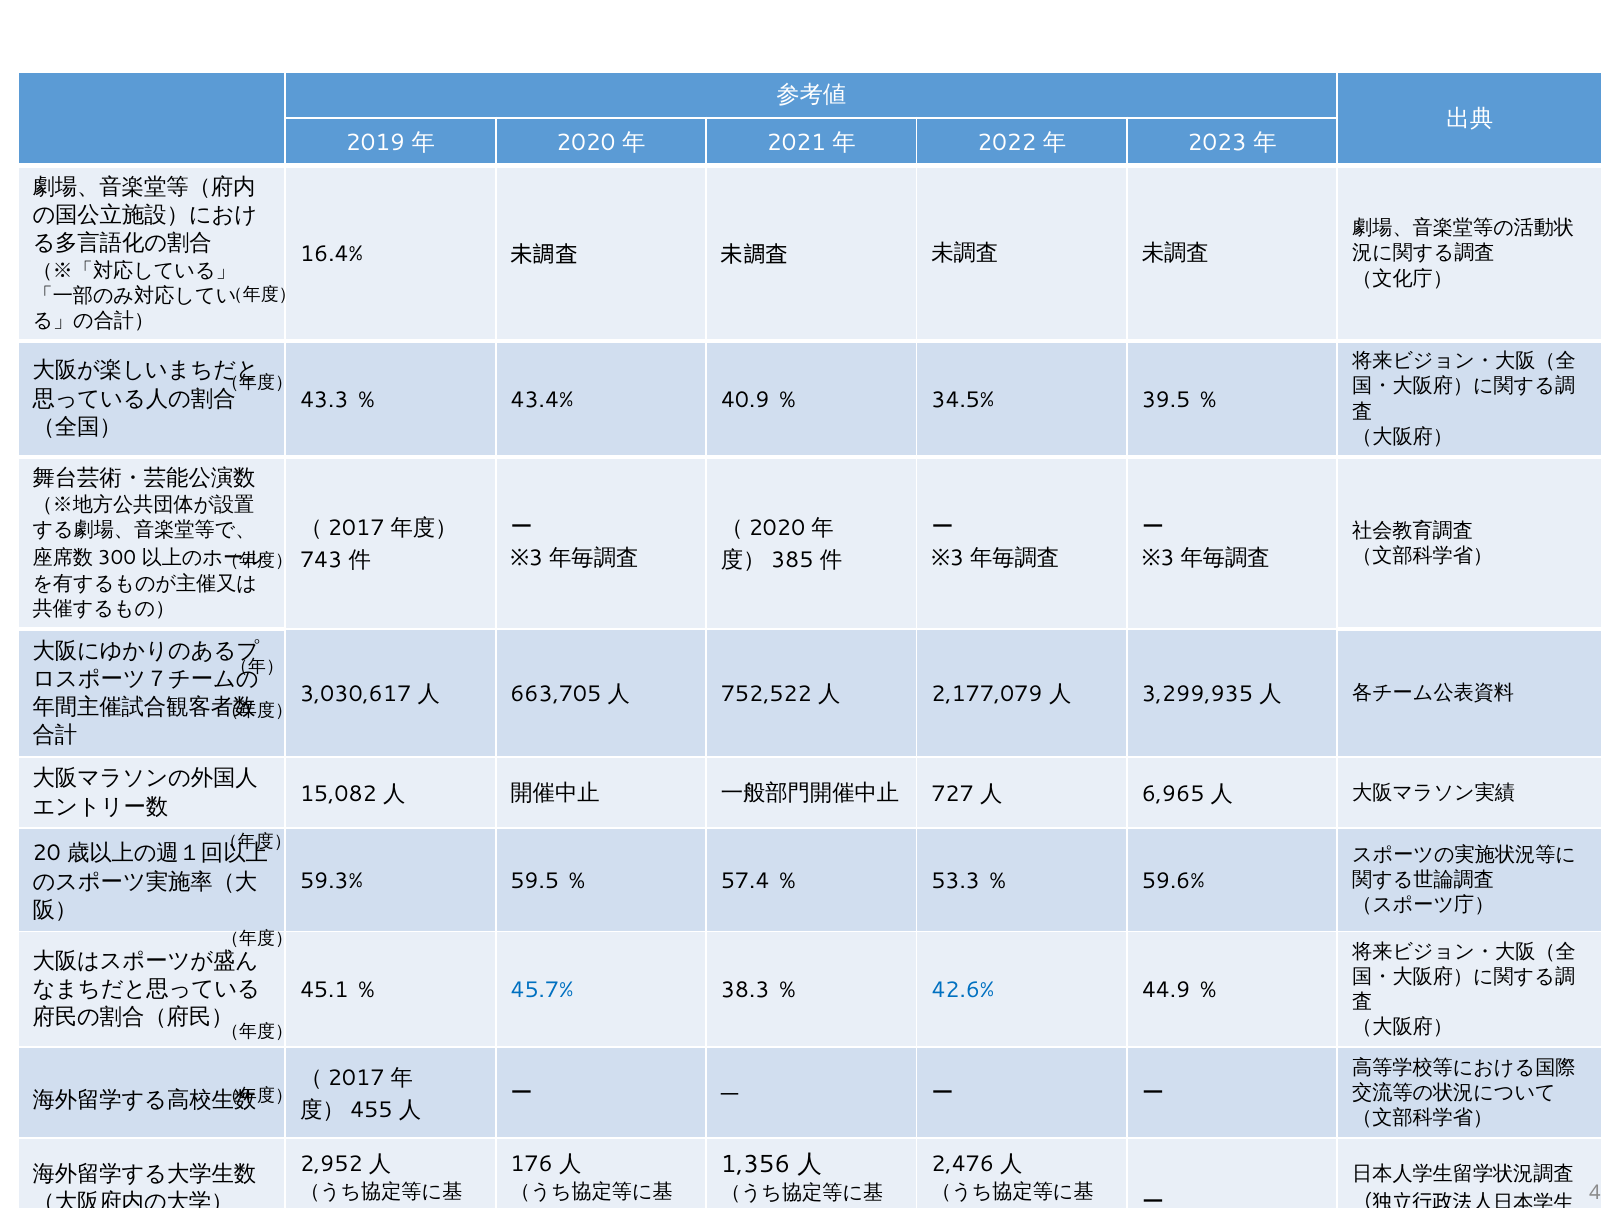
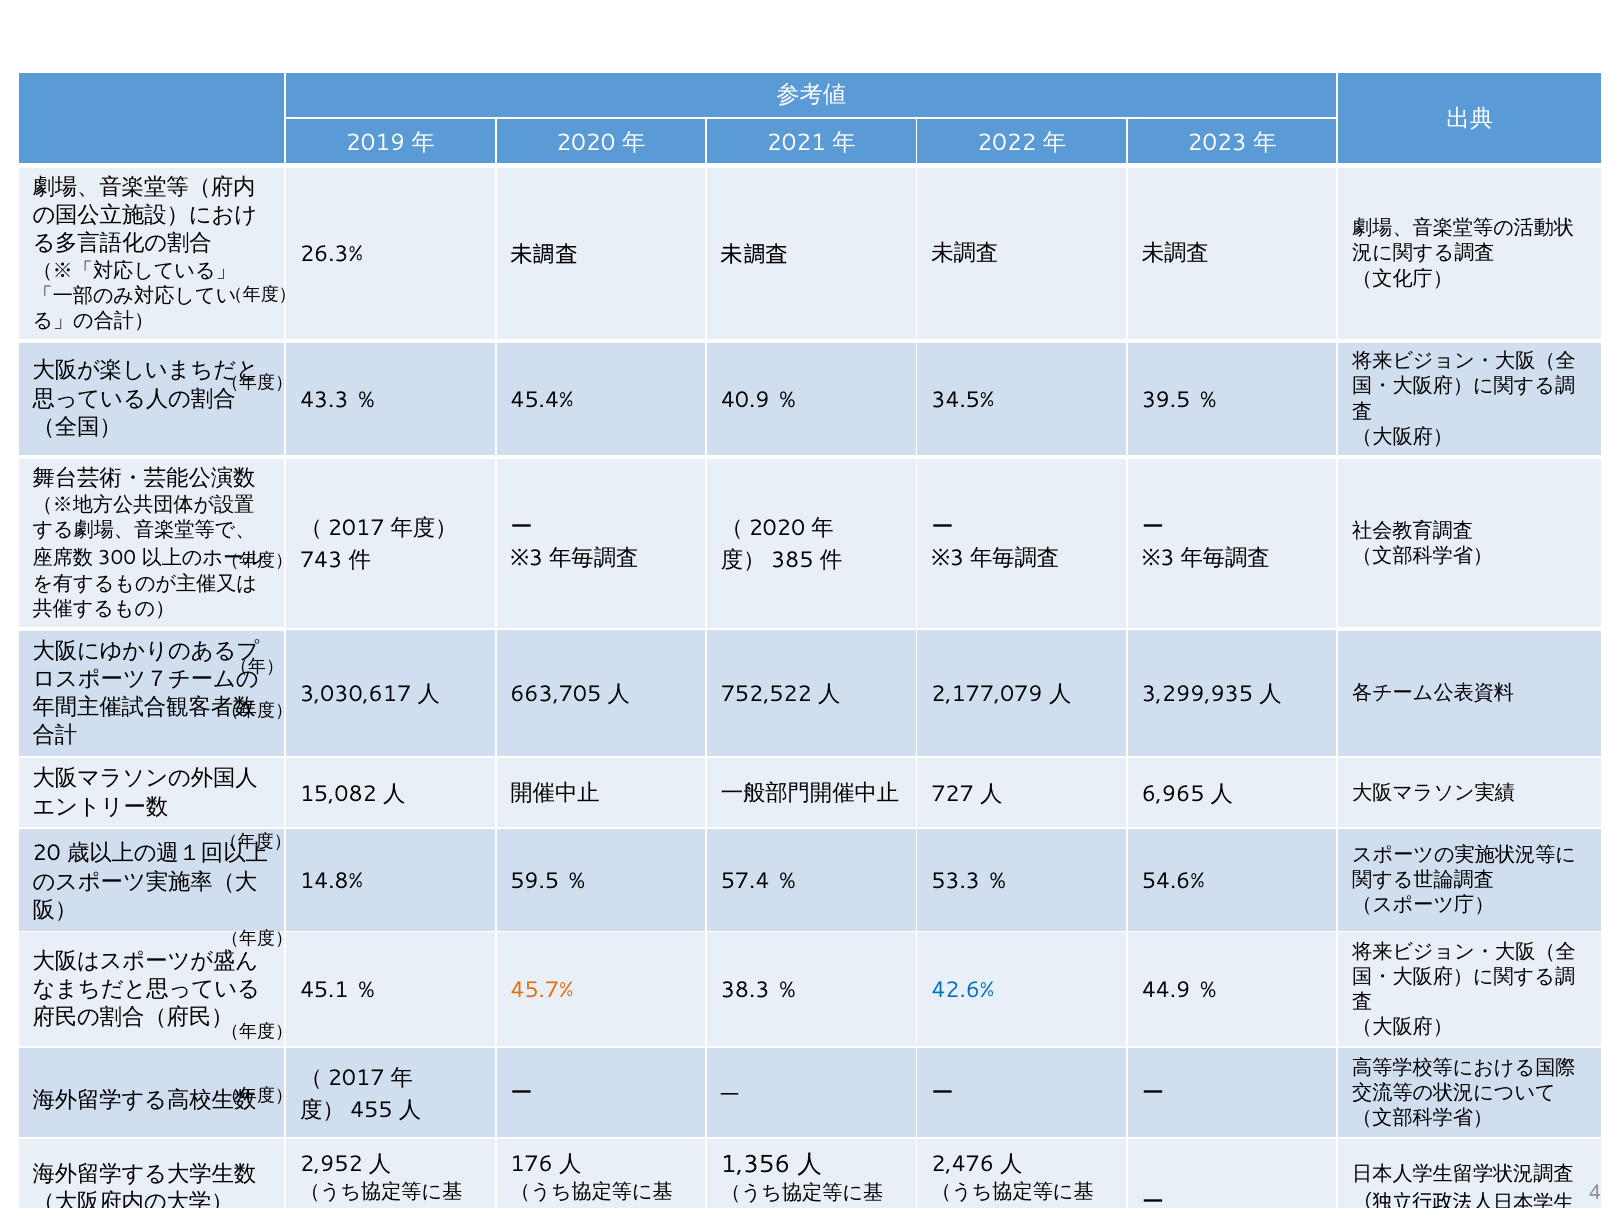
16.4%: 16.4% -> 26.3%
43.4%: 43.4% -> 45.4%
59.3%: 59.3% -> 14.8%
59.6%: 59.6% -> 54.6%
45.7% colour: blue -> orange
